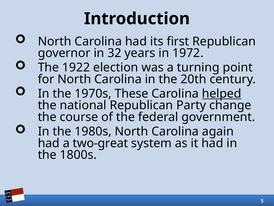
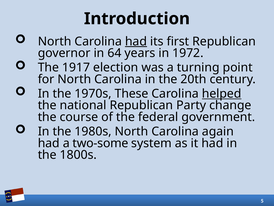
had at (136, 41) underline: none -> present
32: 32 -> 64
1922: 1922 -> 1917
two-great: two-great -> two-some
